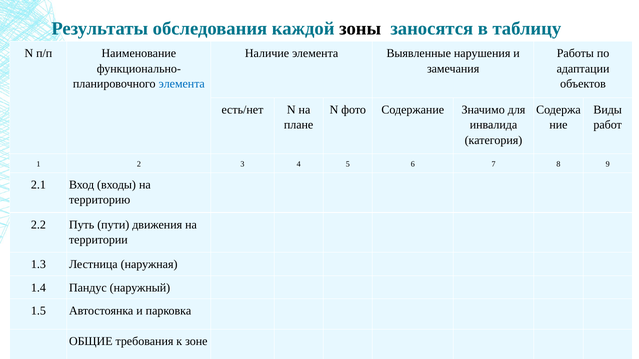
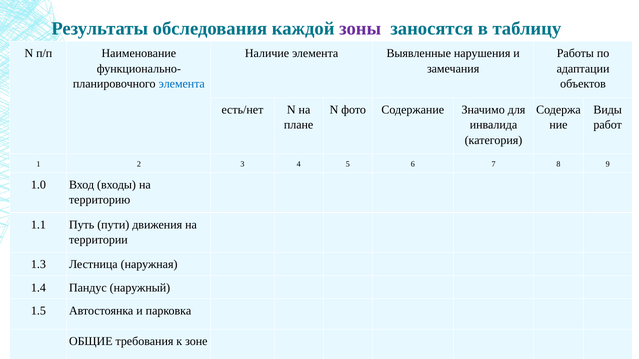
зоны colour: black -> purple
2.1: 2.1 -> 1.0
2.2: 2.2 -> 1.1
